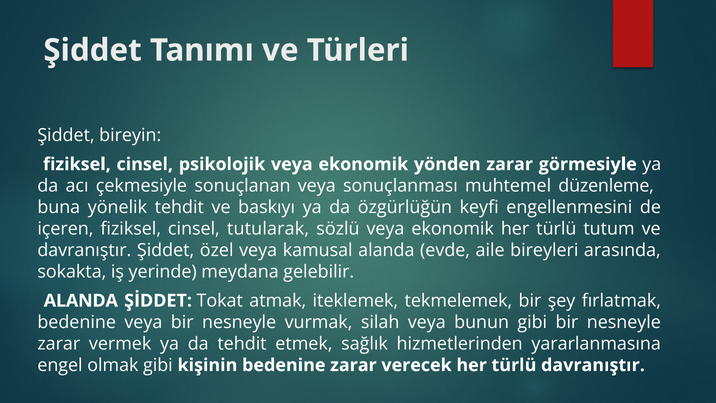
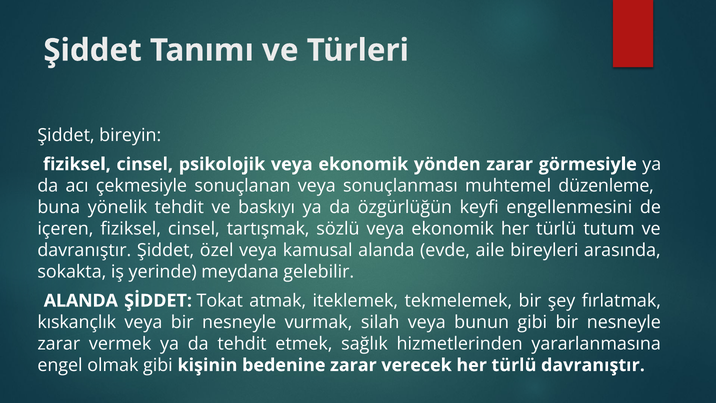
tutularak: tutularak -> tartışmak
bedenine at (77, 322): bedenine -> kıskançlık
